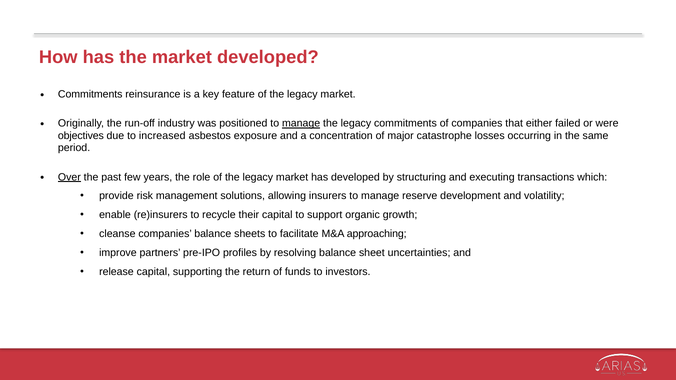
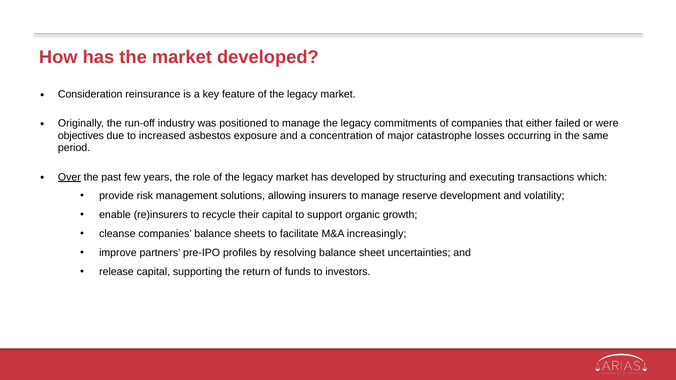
Commitments at (90, 94): Commitments -> Consideration
manage at (301, 124) underline: present -> none
approaching: approaching -> increasingly
